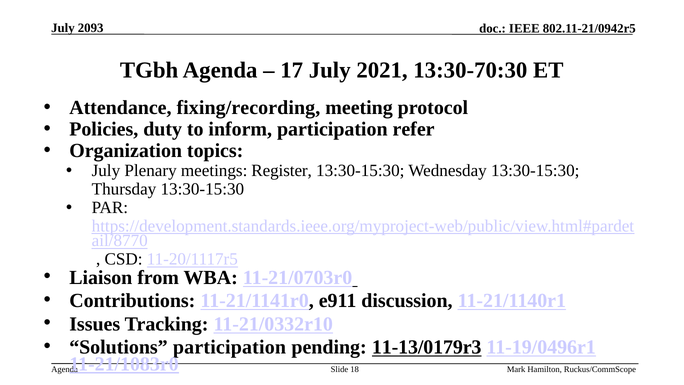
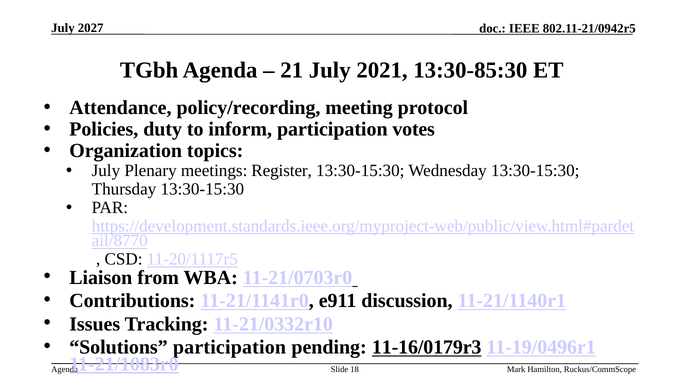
2093: 2093 -> 2027
17: 17 -> 21
13:30-70:30: 13:30-70:30 -> 13:30-85:30
fixing/recording: fixing/recording -> policy/recording
refer: refer -> votes
11-13/0179r3: 11-13/0179r3 -> 11-16/0179r3
